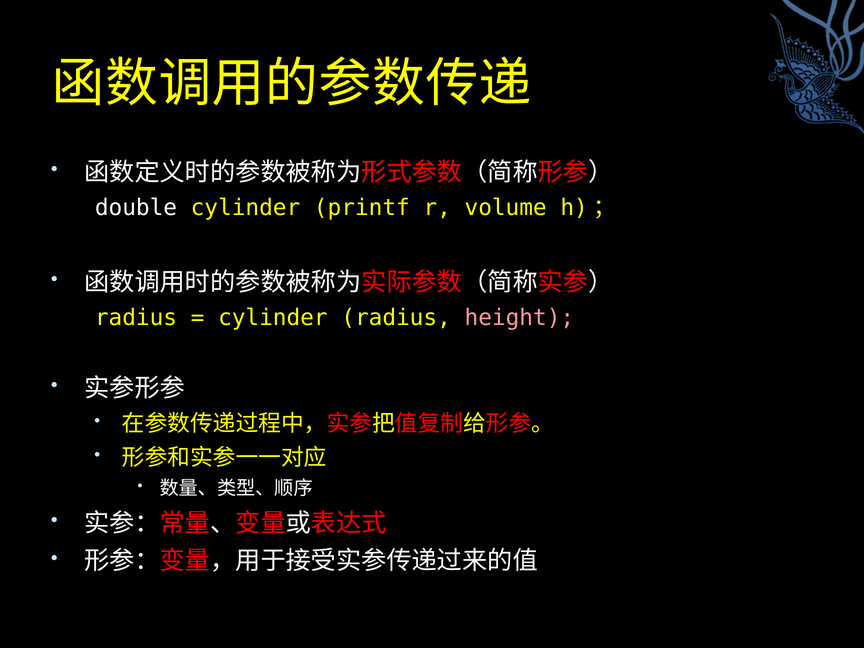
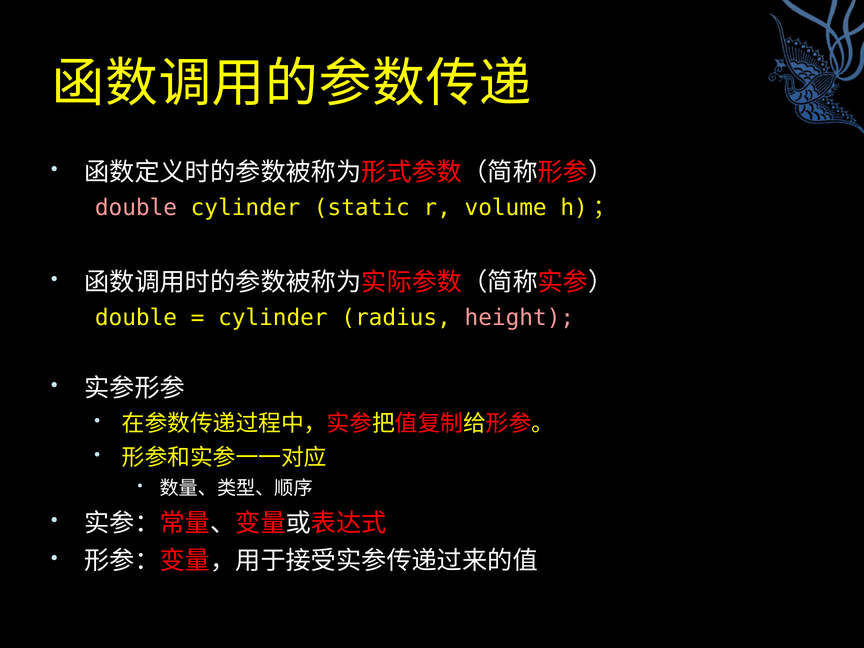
double at (136, 208) colour: white -> pink
printf: printf -> static
radius at (136, 318): radius -> double
